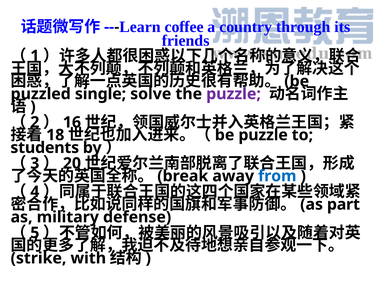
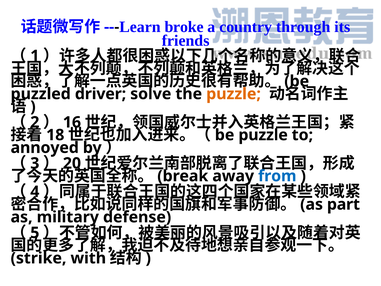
coffee: coffee -> broke
single: single -> driver
puzzle at (234, 94) colour: purple -> orange
students: students -> annoyed
